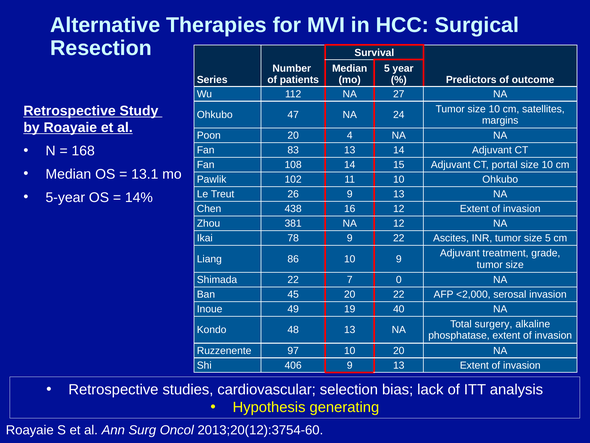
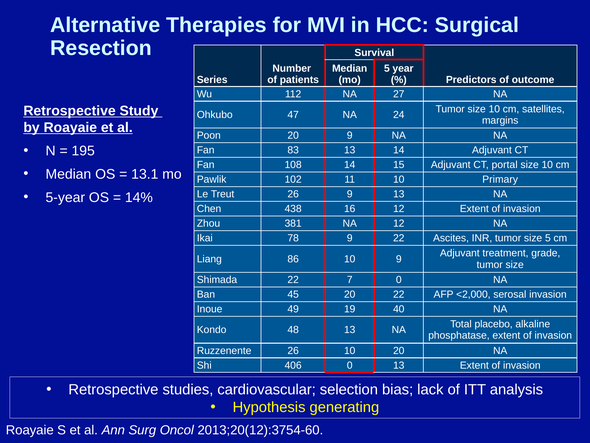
20 4: 4 -> 9
168: 168 -> 195
10 Ohkubo: Ohkubo -> Primary
surgery: surgery -> placebo
Ruzzenente 97: 97 -> 26
406 9: 9 -> 0
